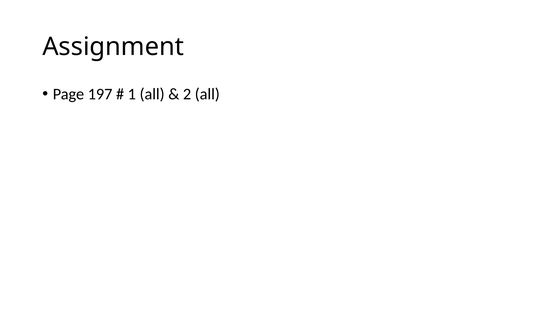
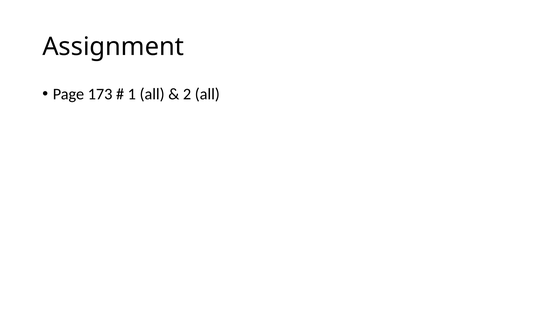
197: 197 -> 173
